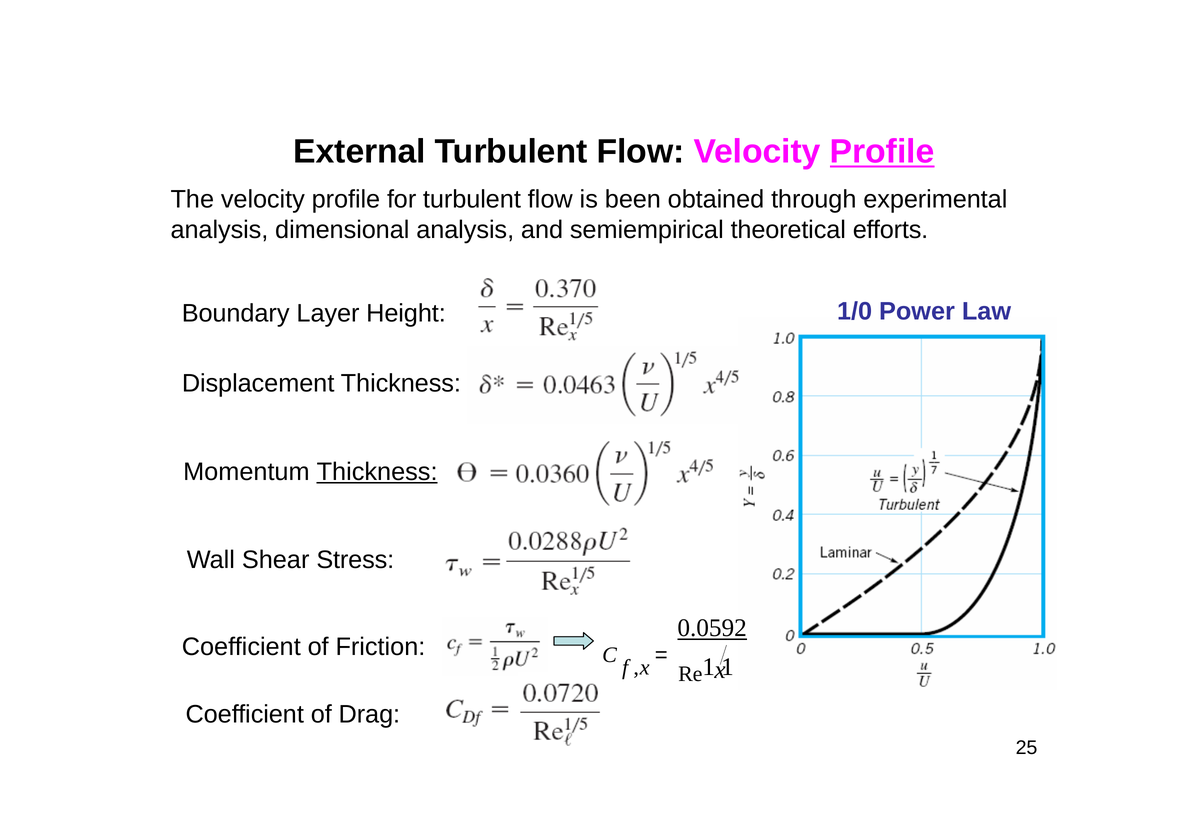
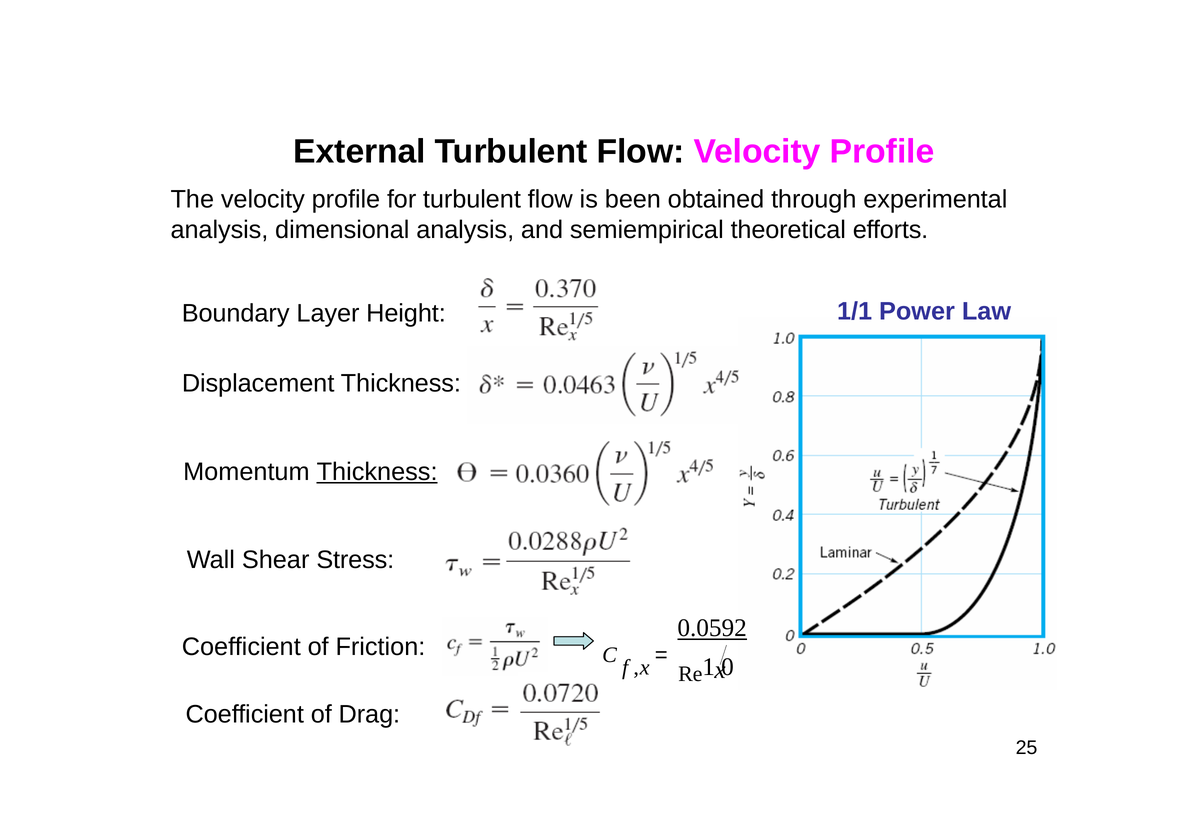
Profile at (882, 152) underline: present -> none
1/0: 1/0 -> 1/1
1 at (728, 667): 1 -> 0
